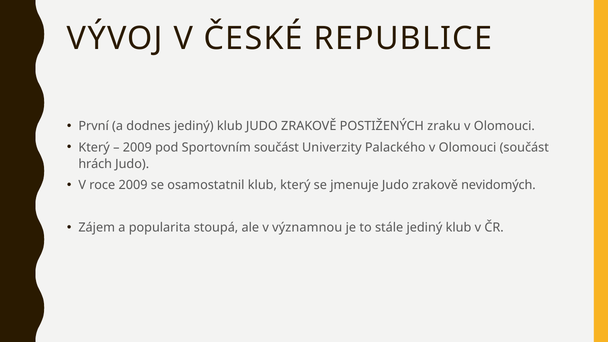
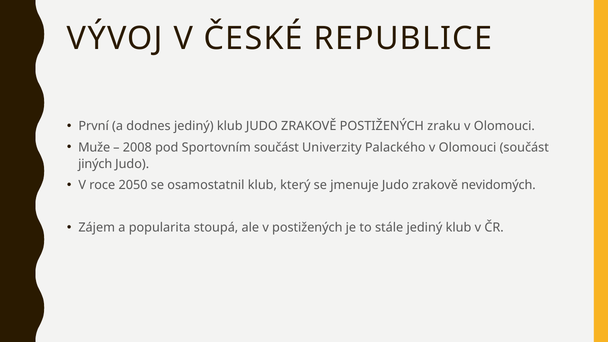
Který at (94, 147): Který -> Muže
2009 at (137, 147): 2009 -> 2008
hrách: hrách -> jiných
roce 2009: 2009 -> 2050
v významnou: významnou -> postižených
